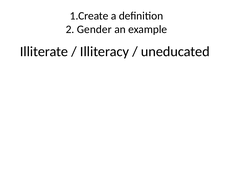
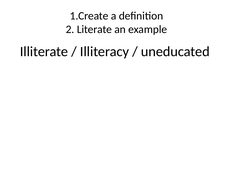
Gender: Gender -> Literate
